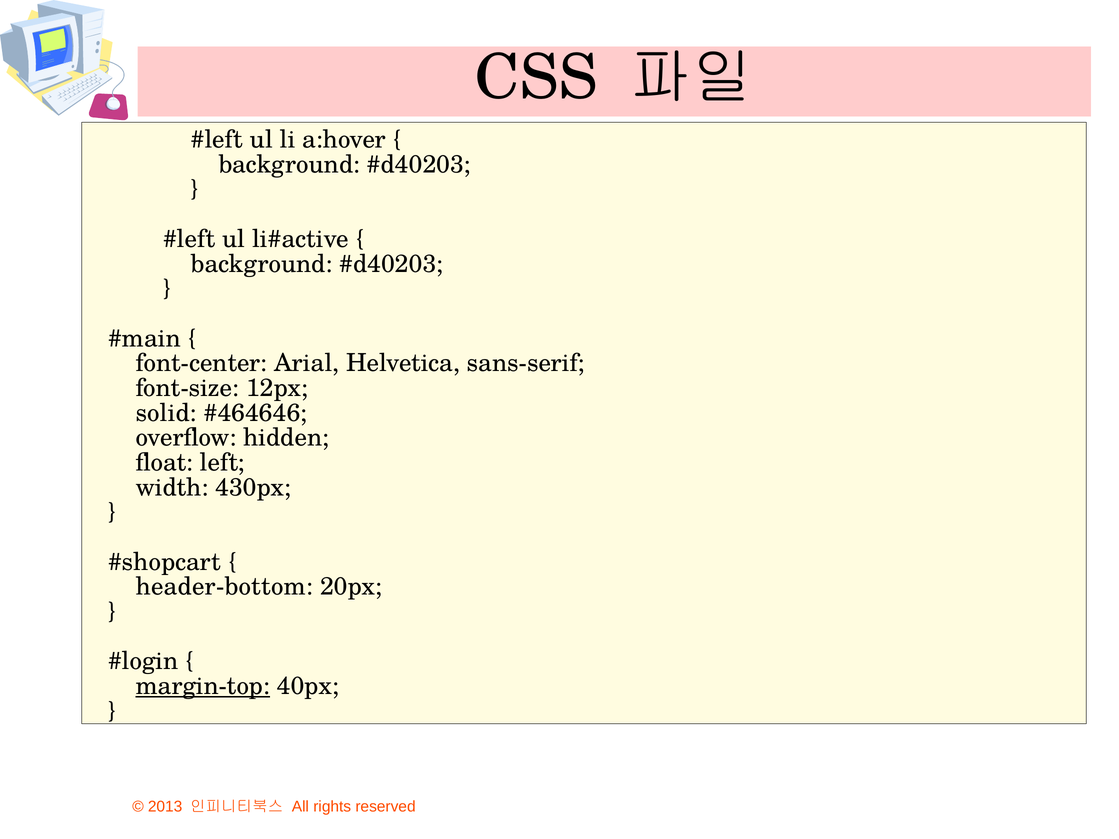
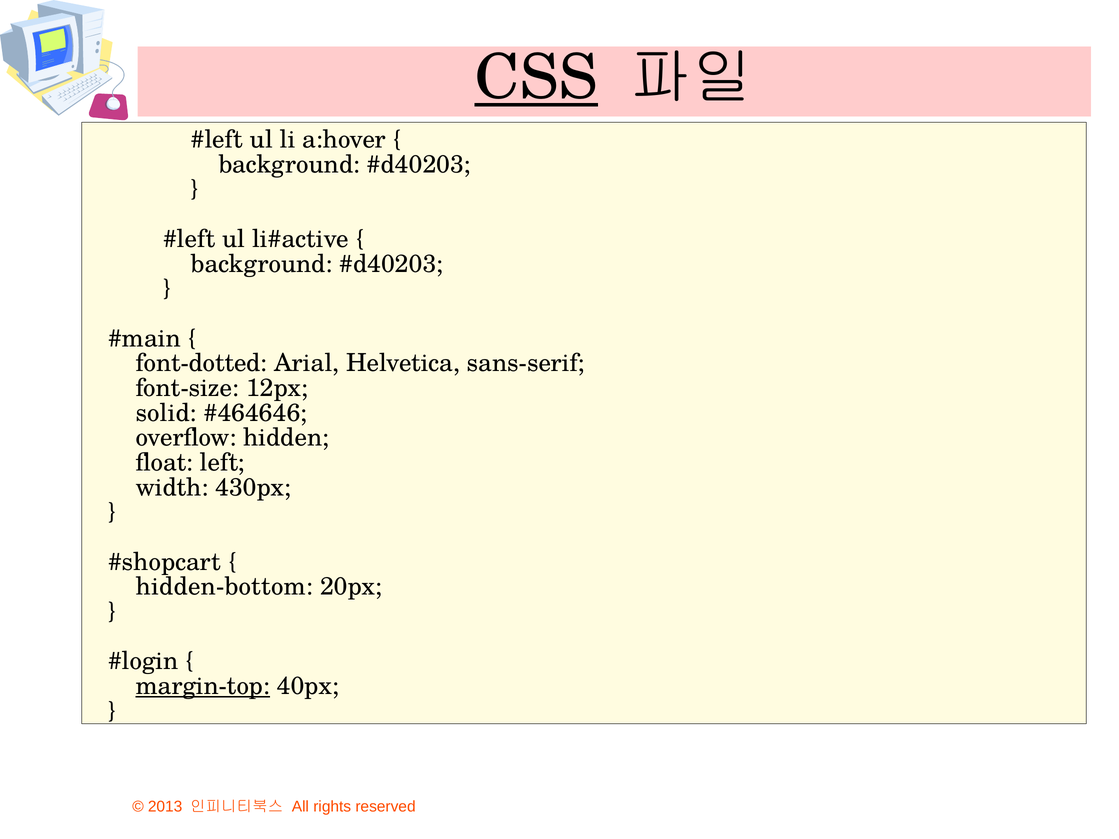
CSS underline: none -> present
font-center: font-center -> font-dotted
header-bottom: header-bottom -> hidden-bottom
